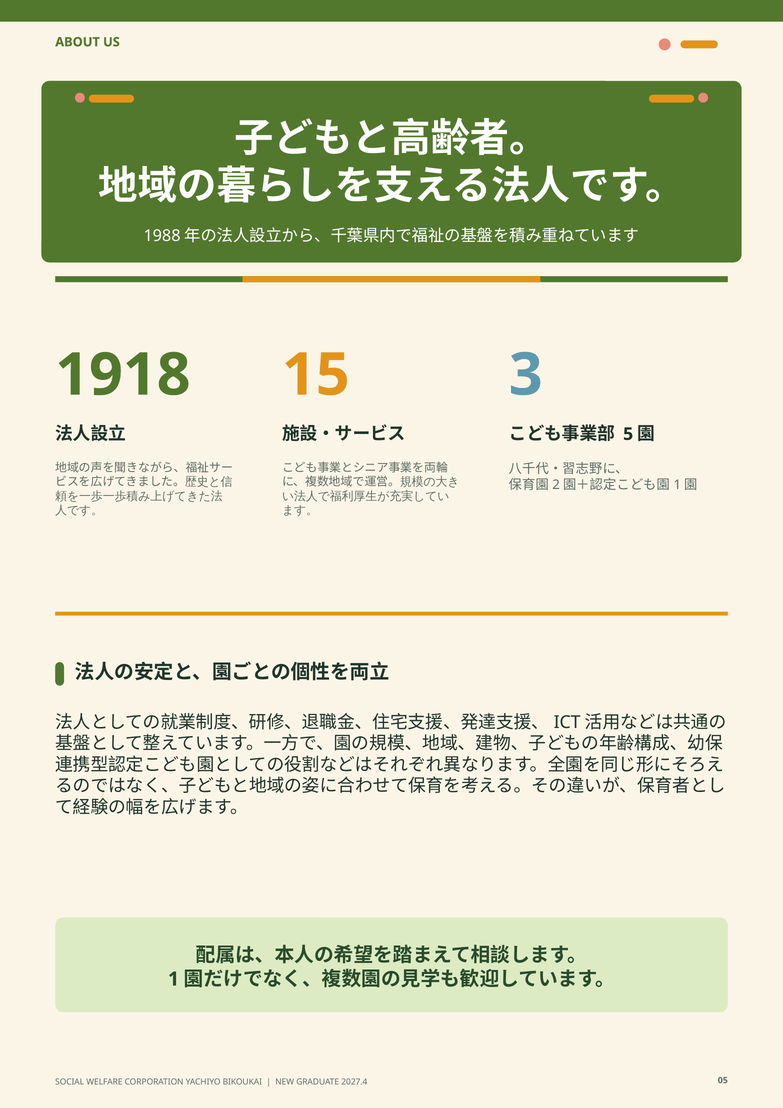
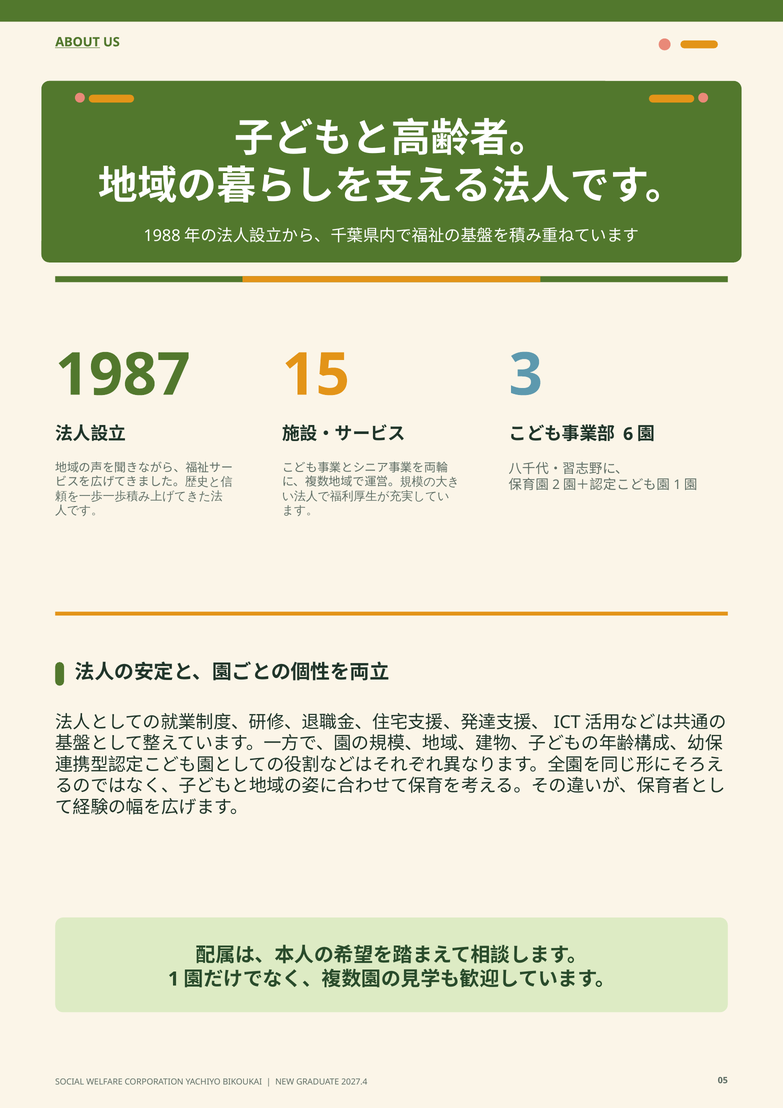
ABOUT underline: none -> present
1918: 1918 -> 1987
5: 5 -> 6
